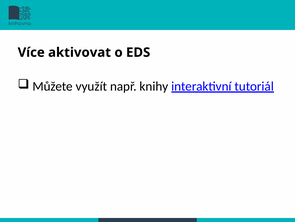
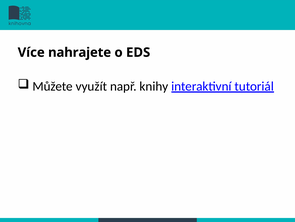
aktivovat: aktivovat -> nahrajete
